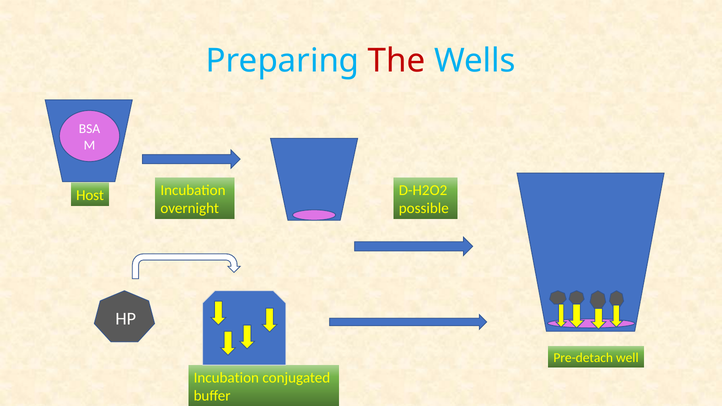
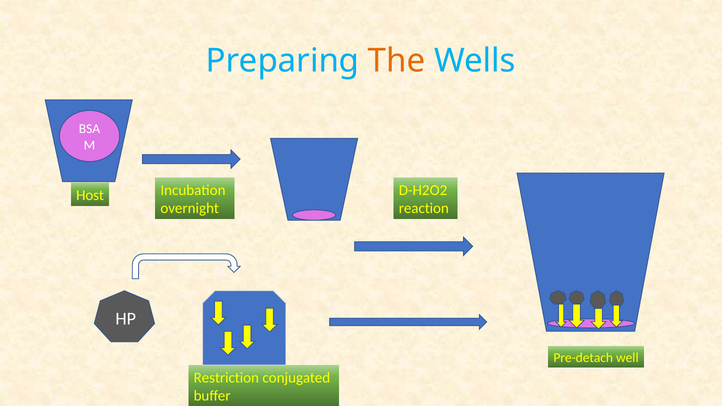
The colour: red -> orange
possible: possible -> reaction
Incubation at (226, 378): Incubation -> Restriction
